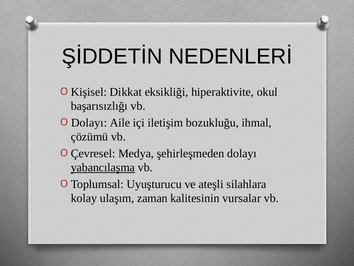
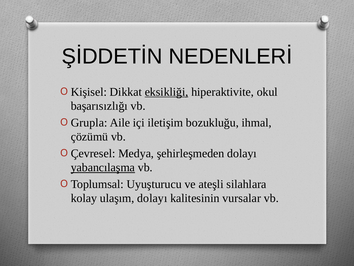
eksikliği underline: none -> present
Dolayı at (89, 122): Dolayı -> Grupla
ulaşım zaman: zaman -> dolayı
